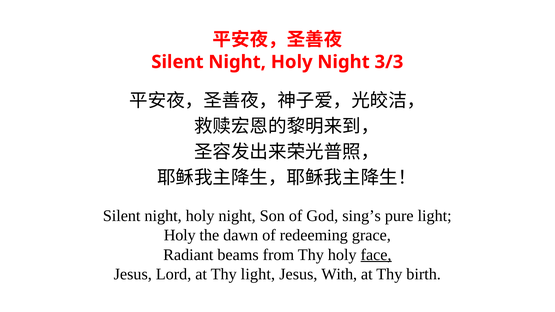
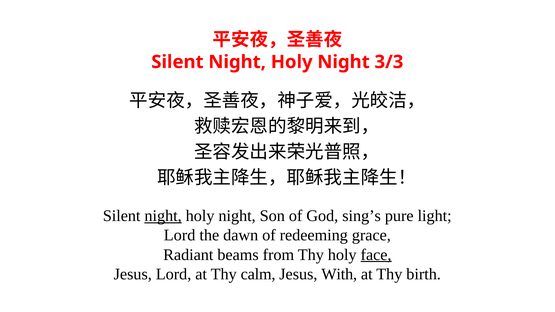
night at (163, 216) underline: none -> present
Holy at (180, 235): Holy -> Lord
Thy light: light -> calm
